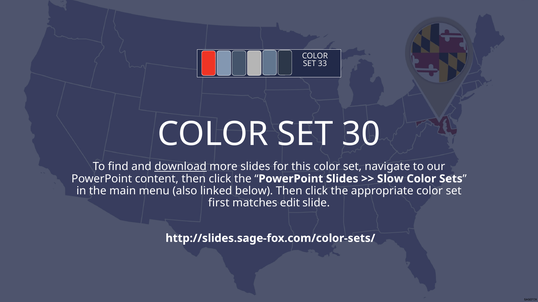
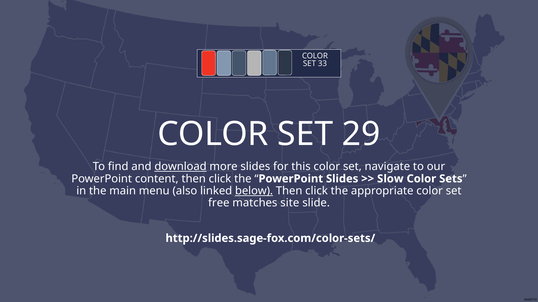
30: 30 -> 29
below underline: none -> present
first: first -> free
edit: edit -> site
